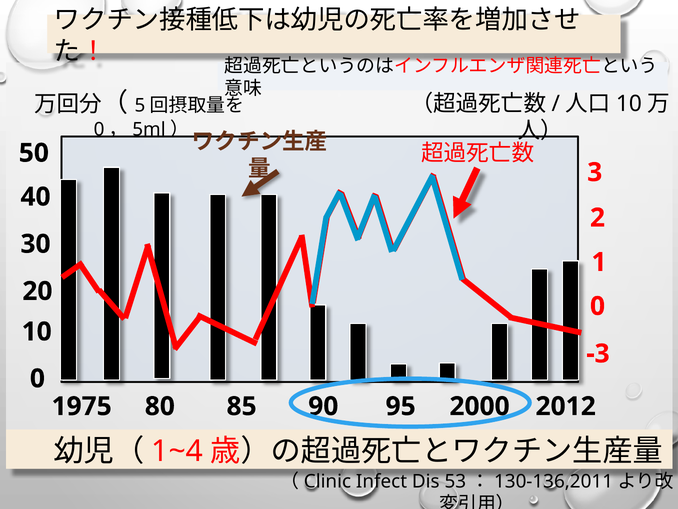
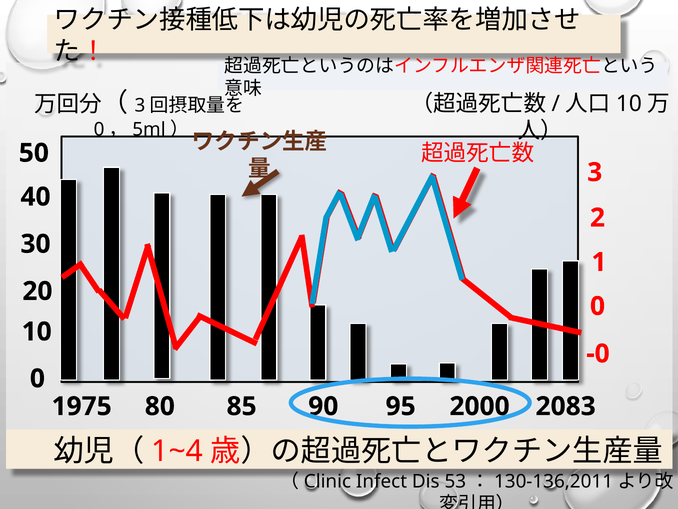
5 at (140, 105): 5 -> 3
-3: -3 -> -0
2012: 2012 -> 2083
